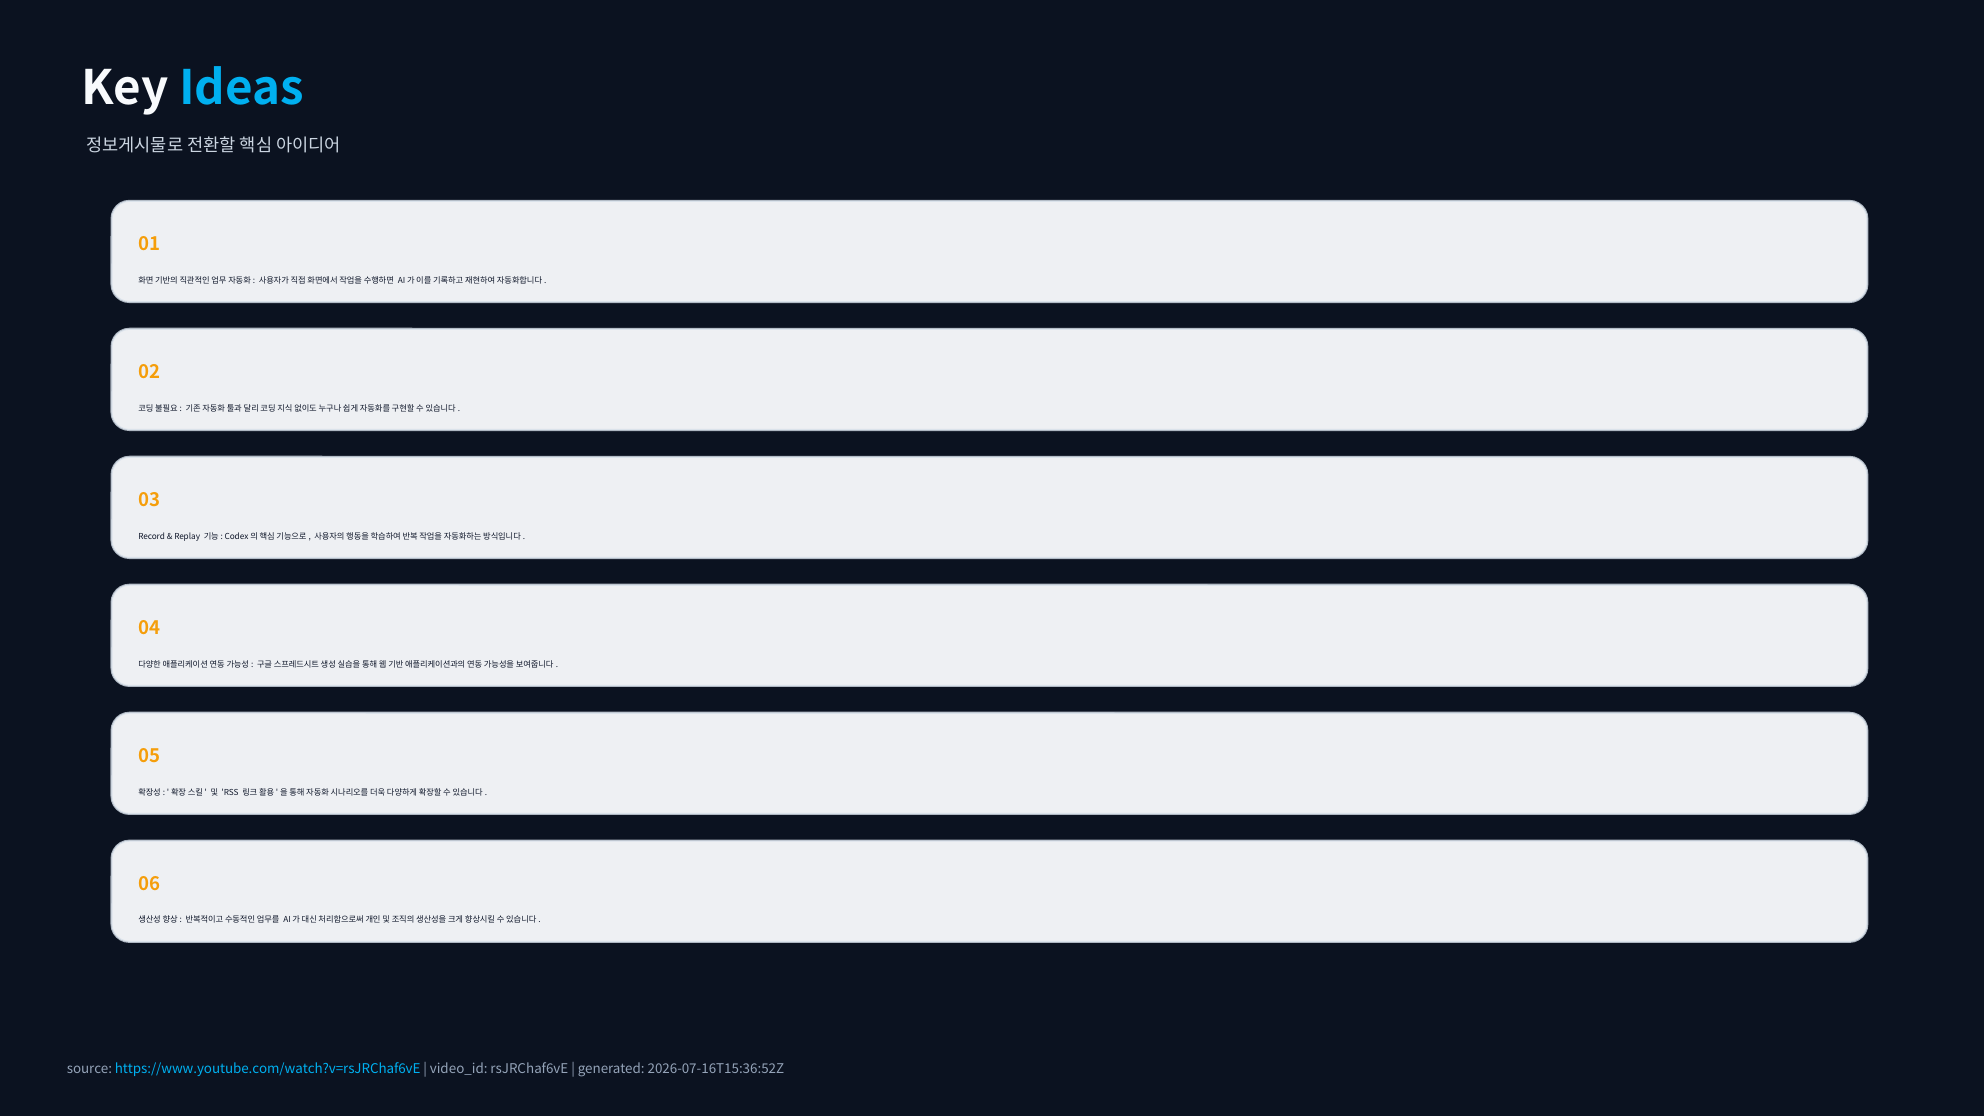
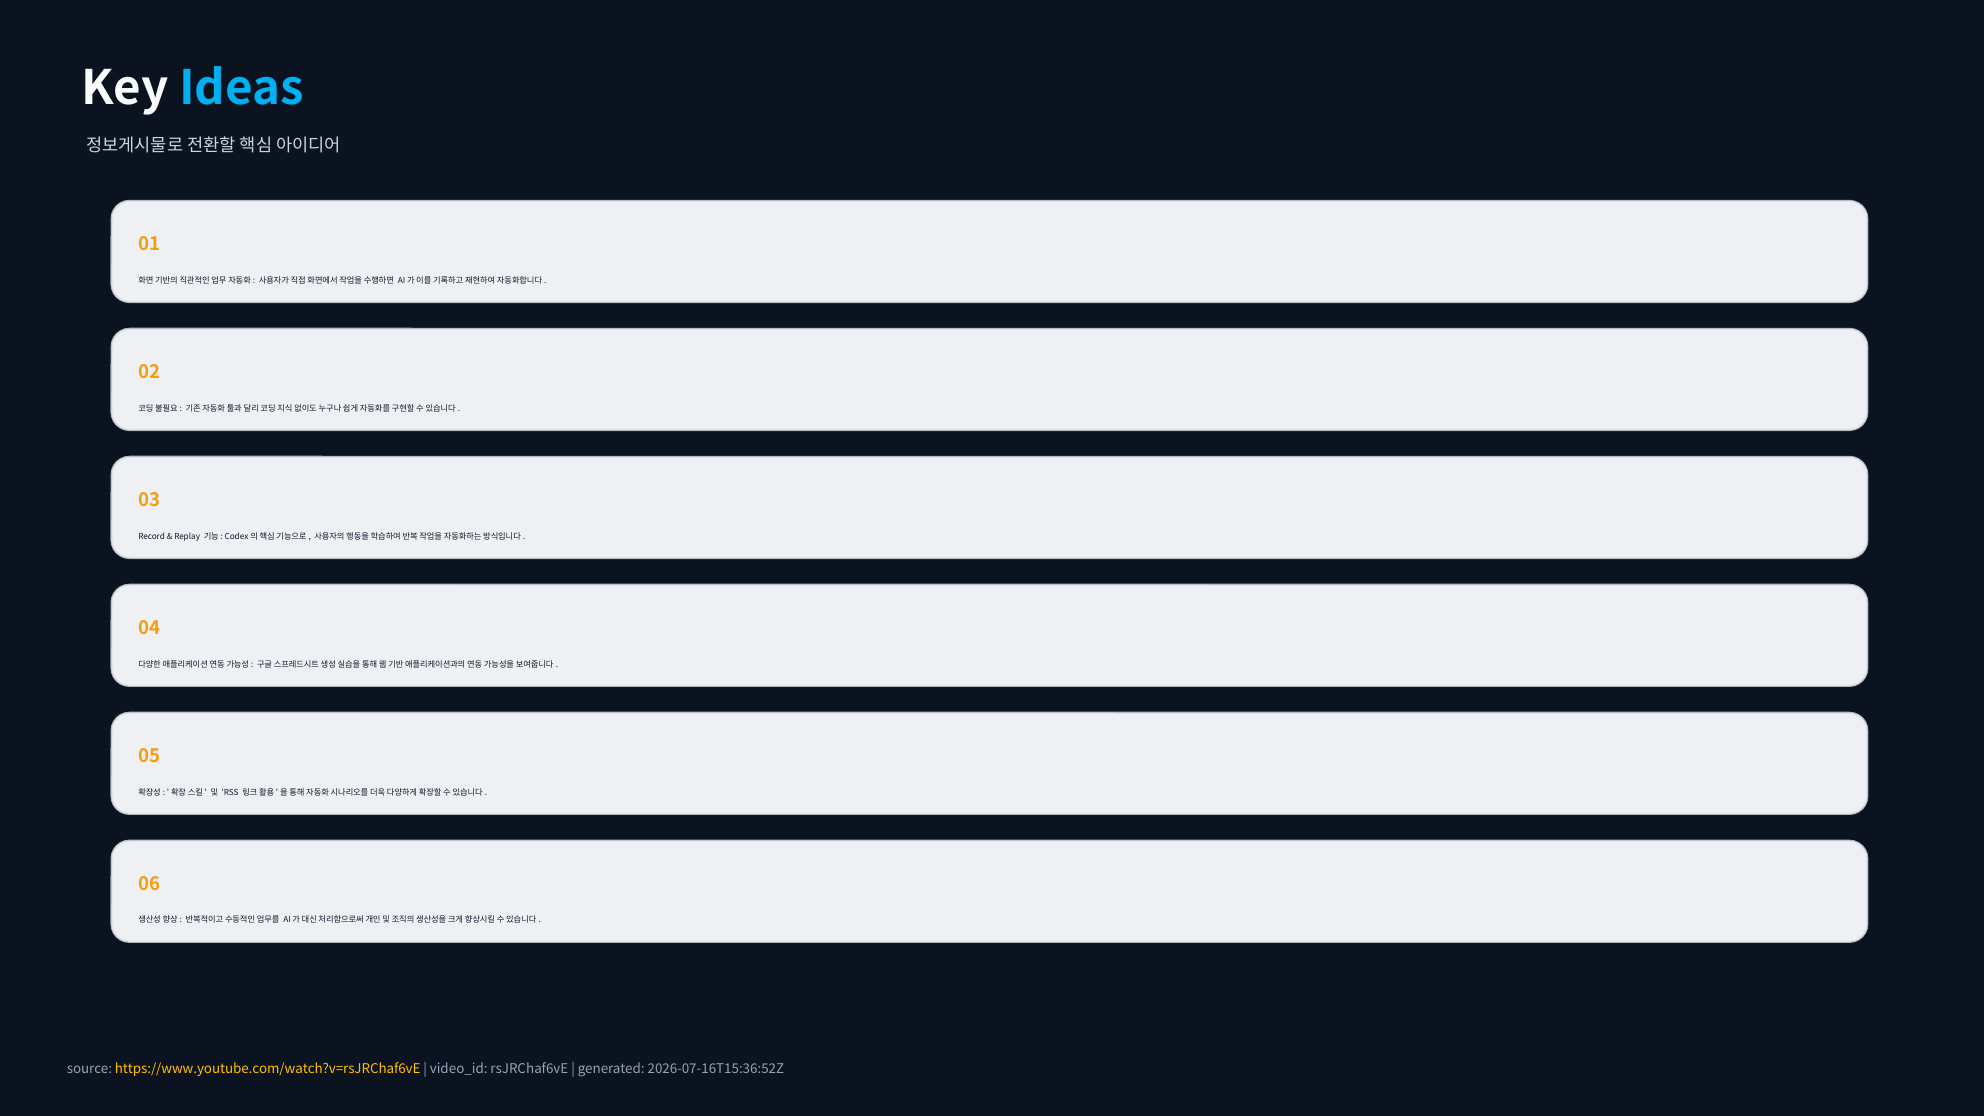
https://www.youtube.com/watch?v=rsJRChaf6vE colour: light blue -> yellow
